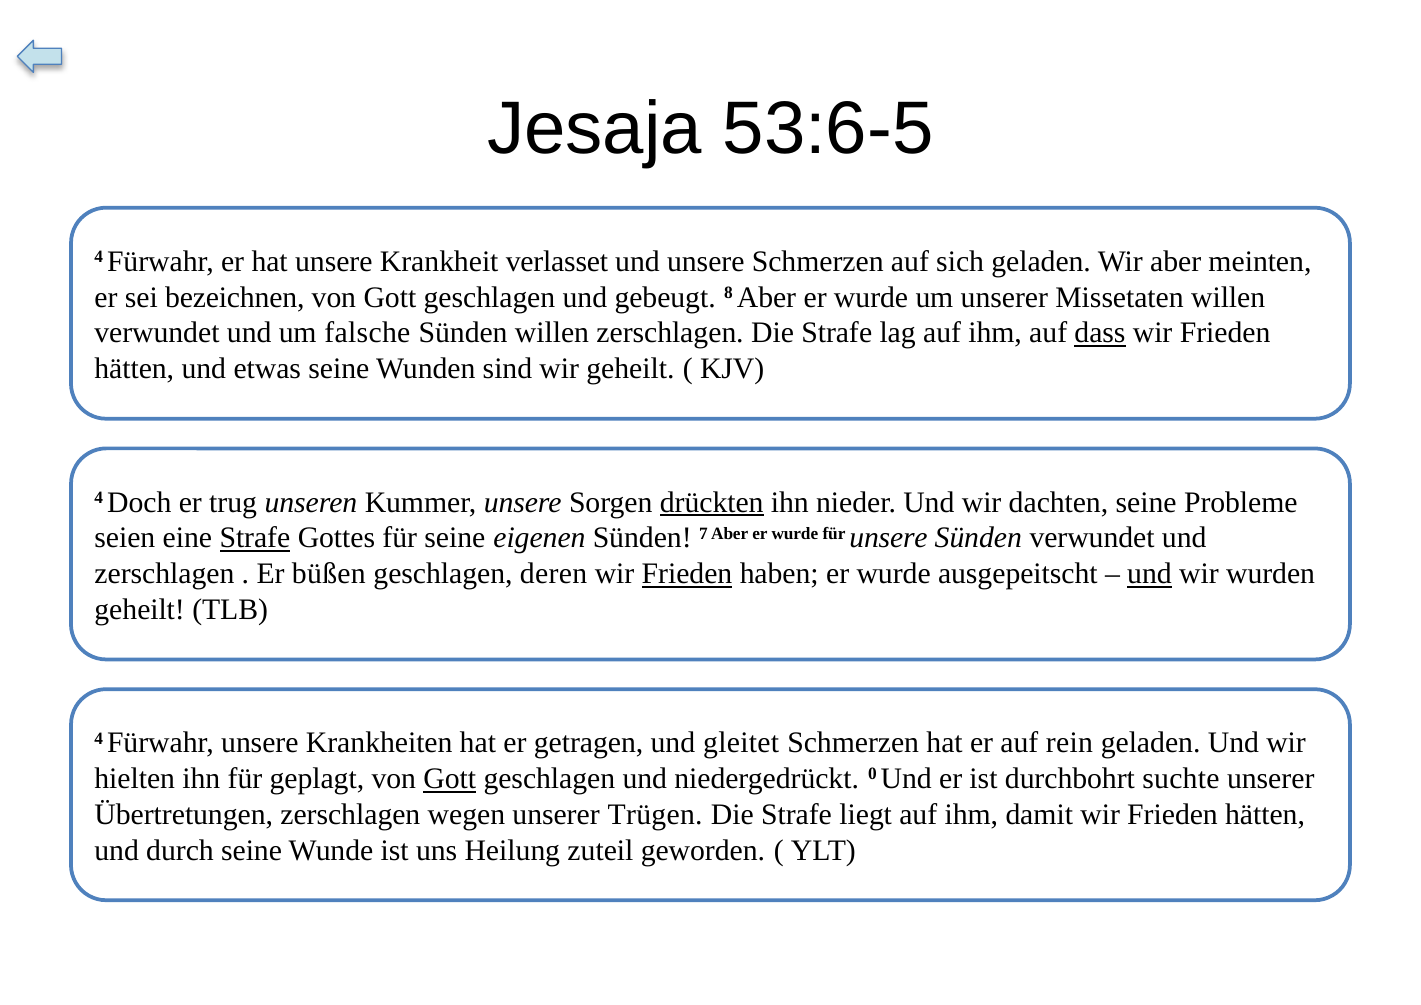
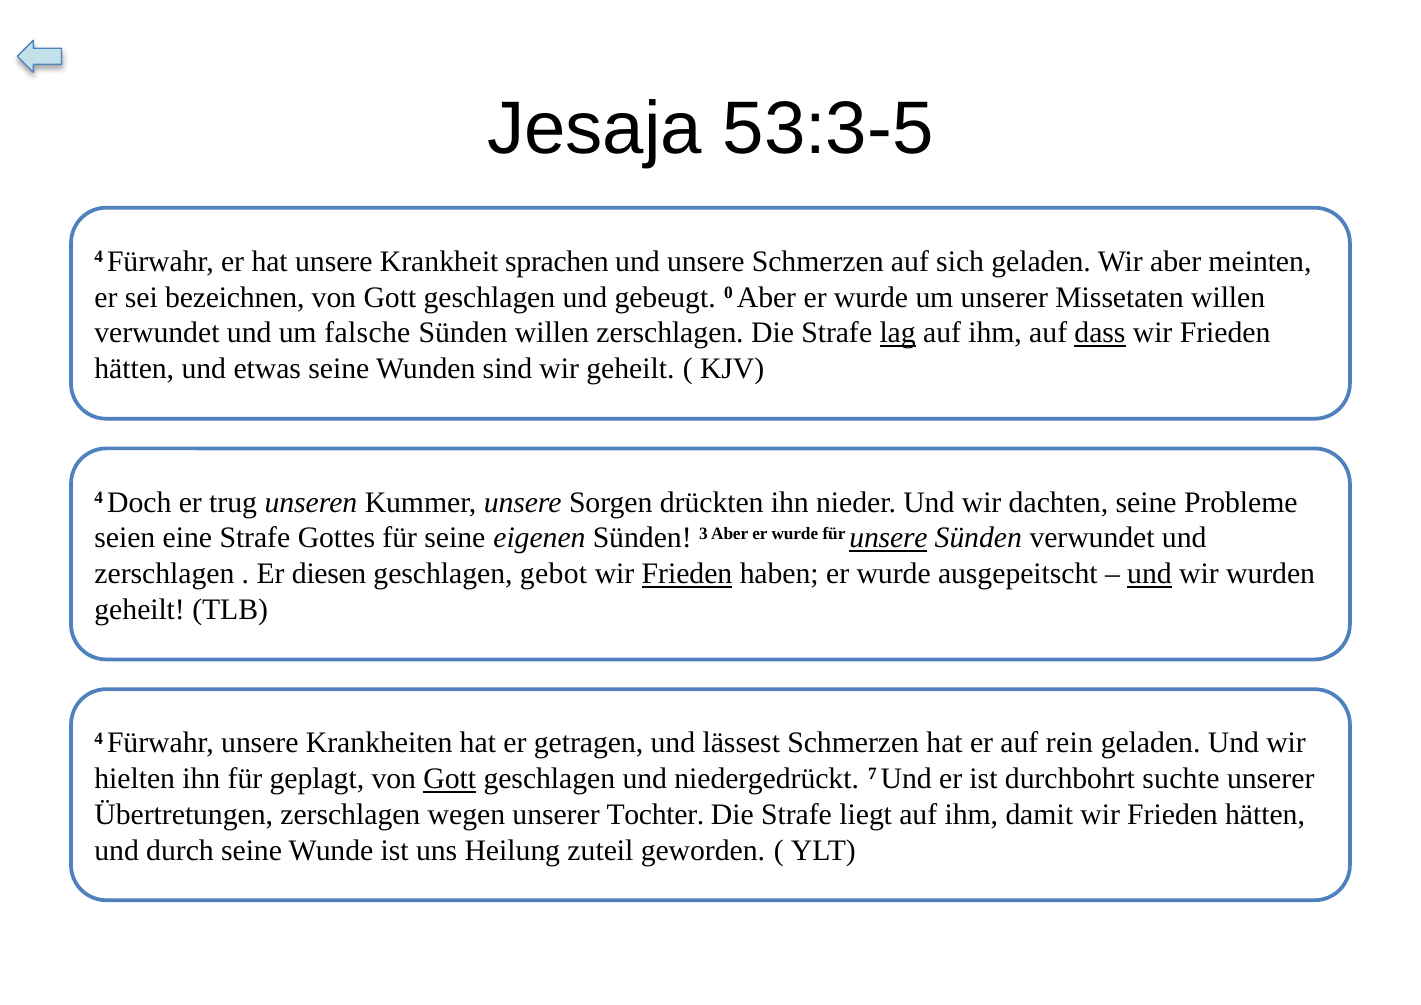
53:6-5: 53:6-5 -> 53:3-5
verlasset: verlasset -> sprachen
8: 8 -> 0
lag underline: none -> present
drückten underline: present -> none
Strafe at (255, 538) underline: present -> none
7: 7 -> 3
unsere at (888, 538) underline: none -> present
büßen: büßen -> diesen
deren: deren -> gebot
gleitet: gleitet -> lässest
0: 0 -> 7
Trügen: Trügen -> Tochter
